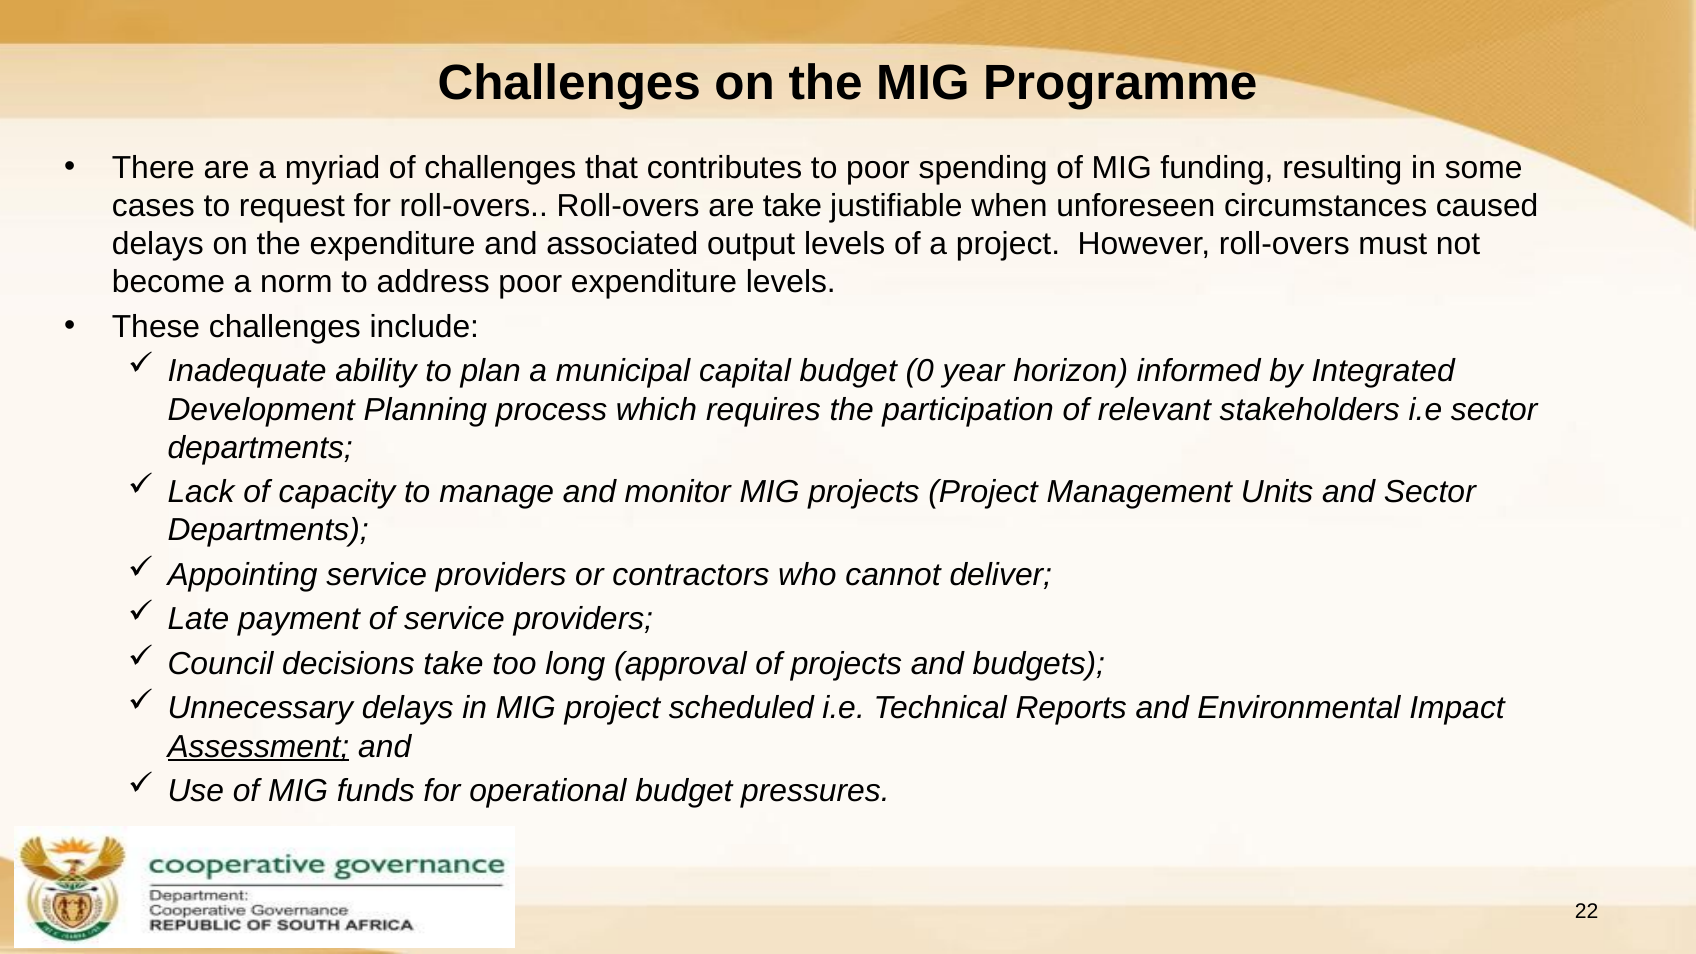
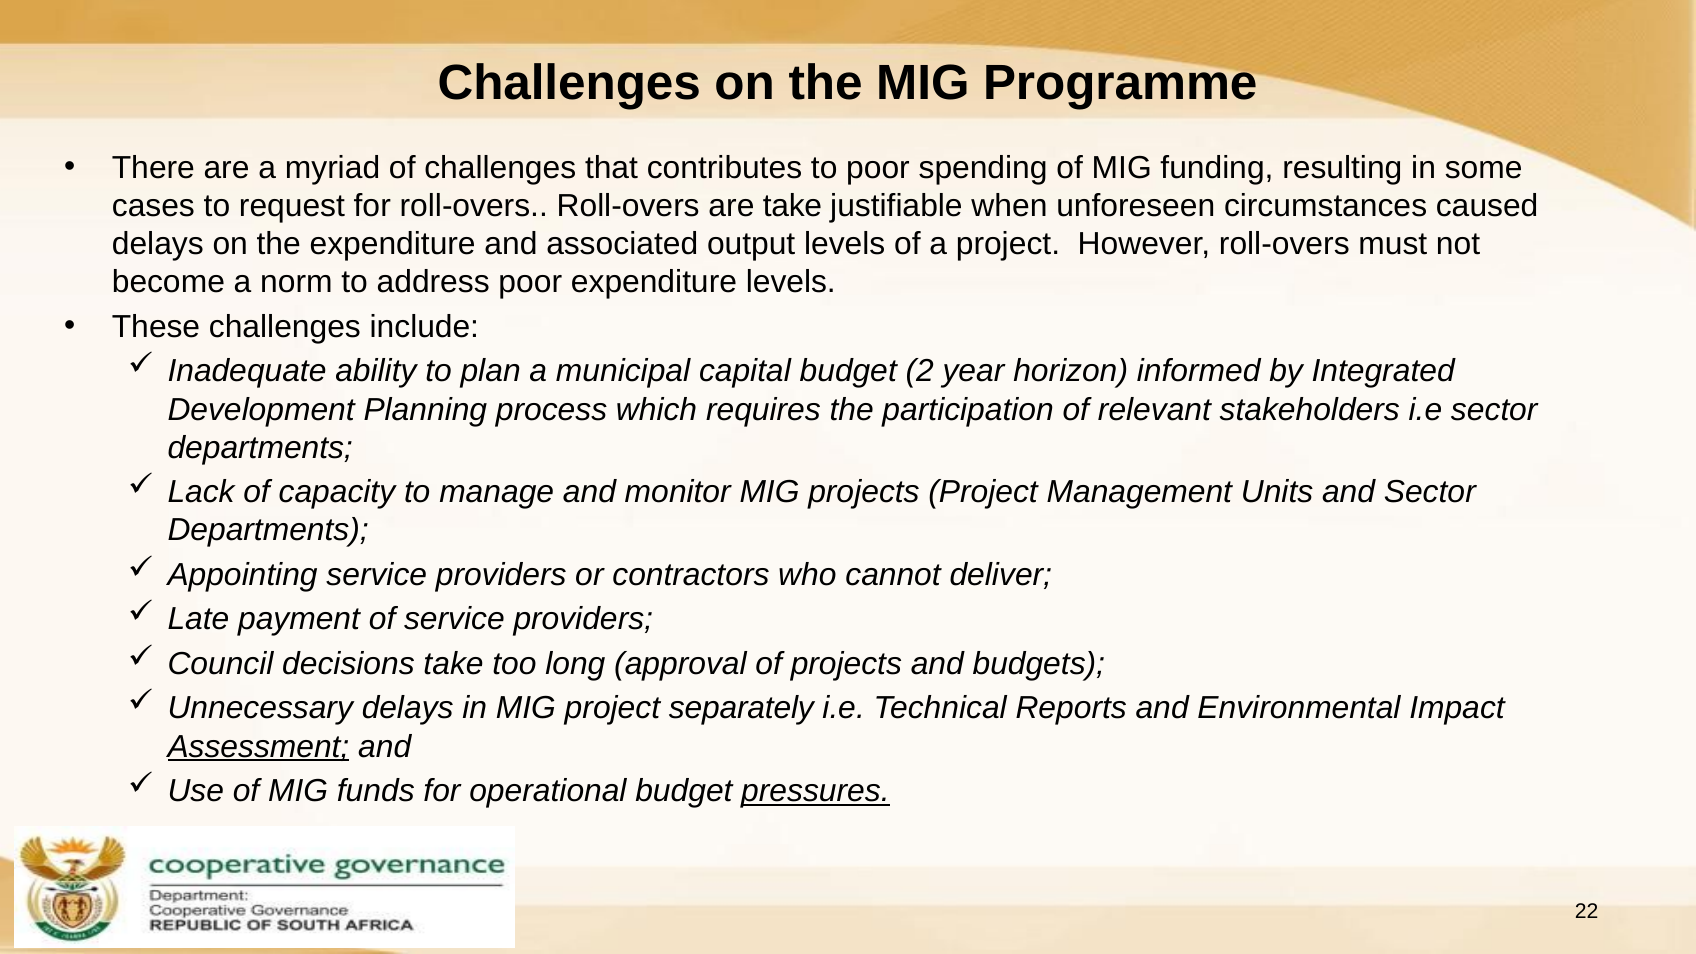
0: 0 -> 2
scheduled: scheduled -> separately
pressures underline: none -> present
